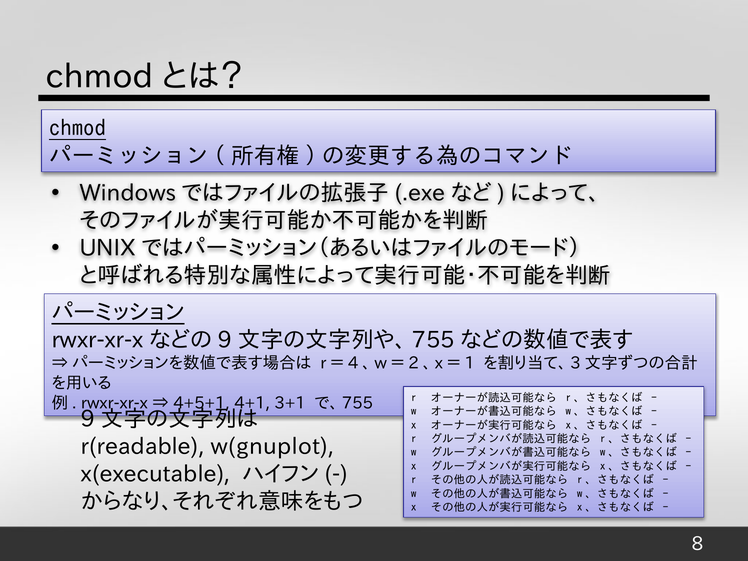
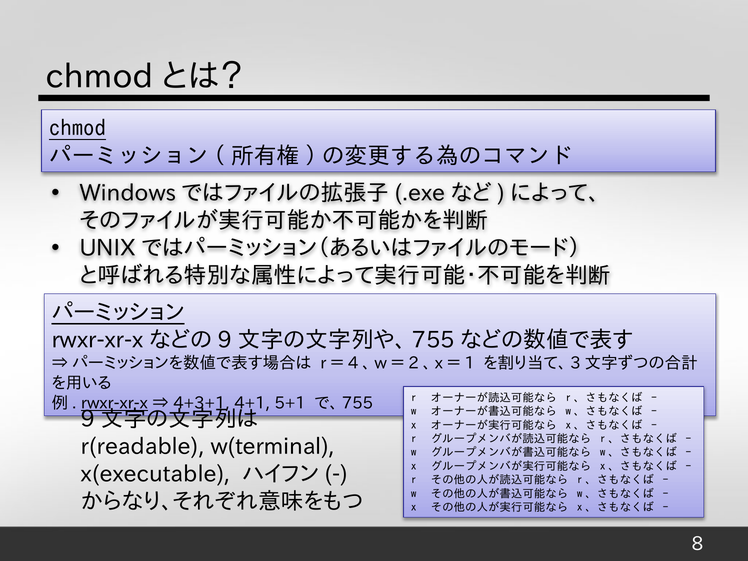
rwxr-xr-x underline: none -> present
4+5+1: 4+5+1 -> 4+3+1
3+1: 3+1 -> 5+1
w(gnuplot: w(gnuplot -> w(terminal
